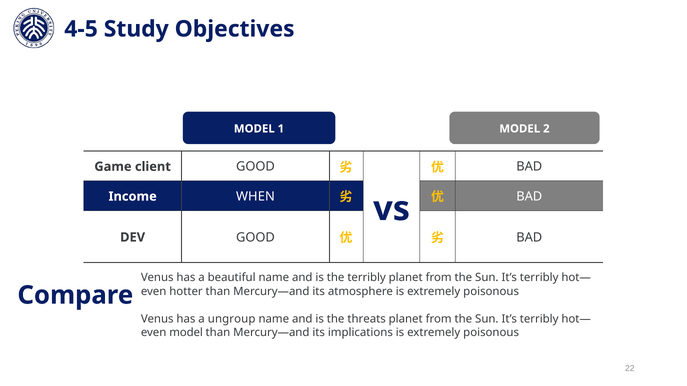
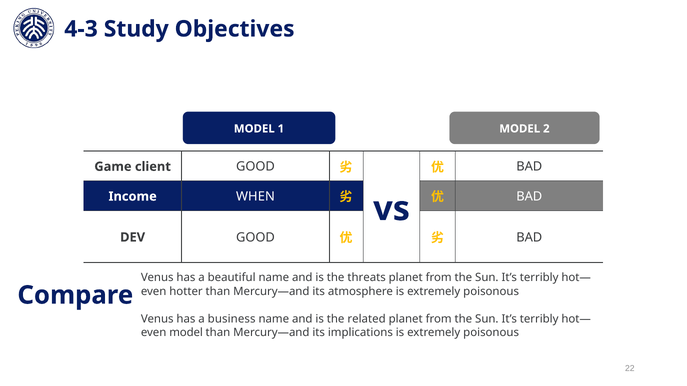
4-5: 4-5 -> 4-3
the terribly: terribly -> threats
ungroup: ungroup -> business
threats: threats -> related
